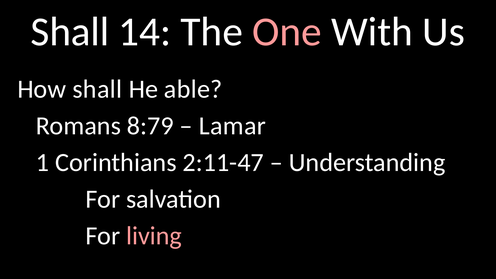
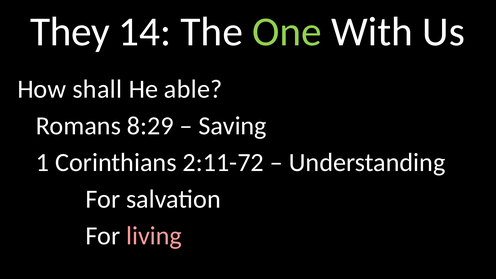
Shall at (70, 32): Shall -> They
One colour: pink -> light green
8:79: 8:79 -> 8:29
Lamar: Lamar -> Saving
2:11-47: 2:11-47 -> 2:11-72
